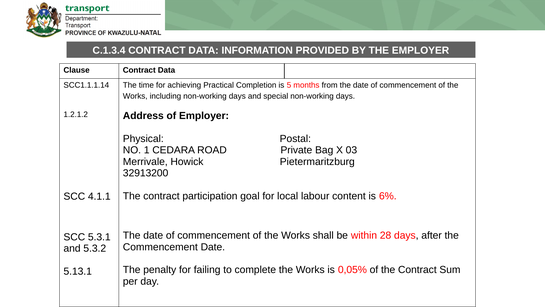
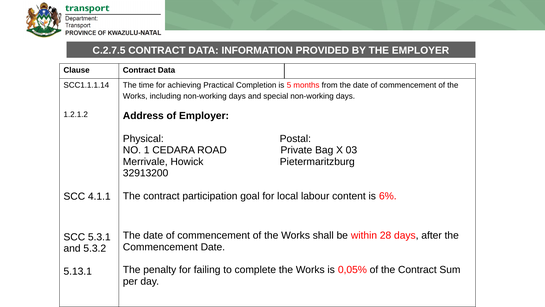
C.1.3.4: C.1.3.4 -> C.2.7.5
